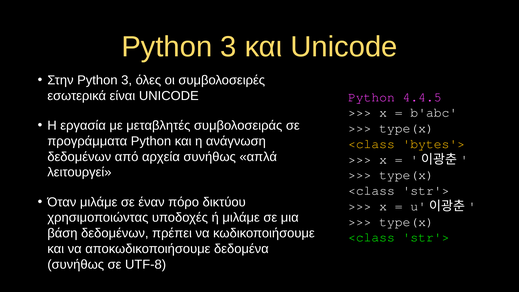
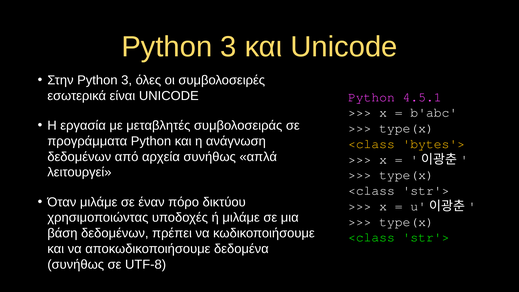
4.4.5: 4.4.5 -> 4.5.1
